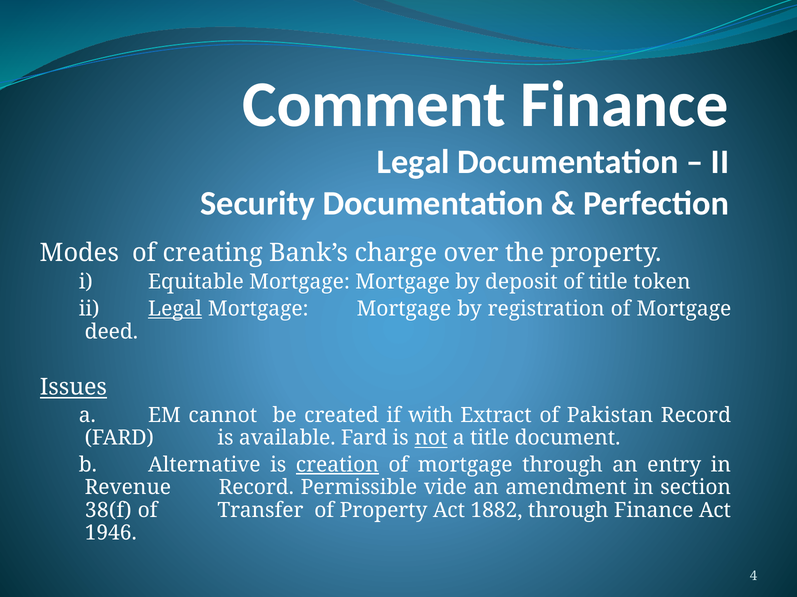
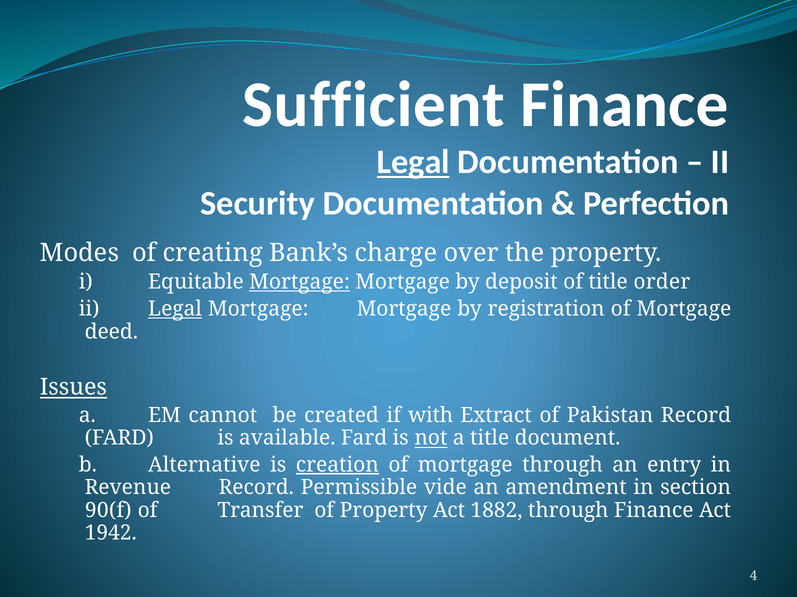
Comment: Comment -> Sufficient
Legal at (413, 162) underline: none -> present
Mortgage at (300, 282) underline: none -> present
token: token -> order
38(f: 38(f -> 90(f
1946: 1946 -> 1942
